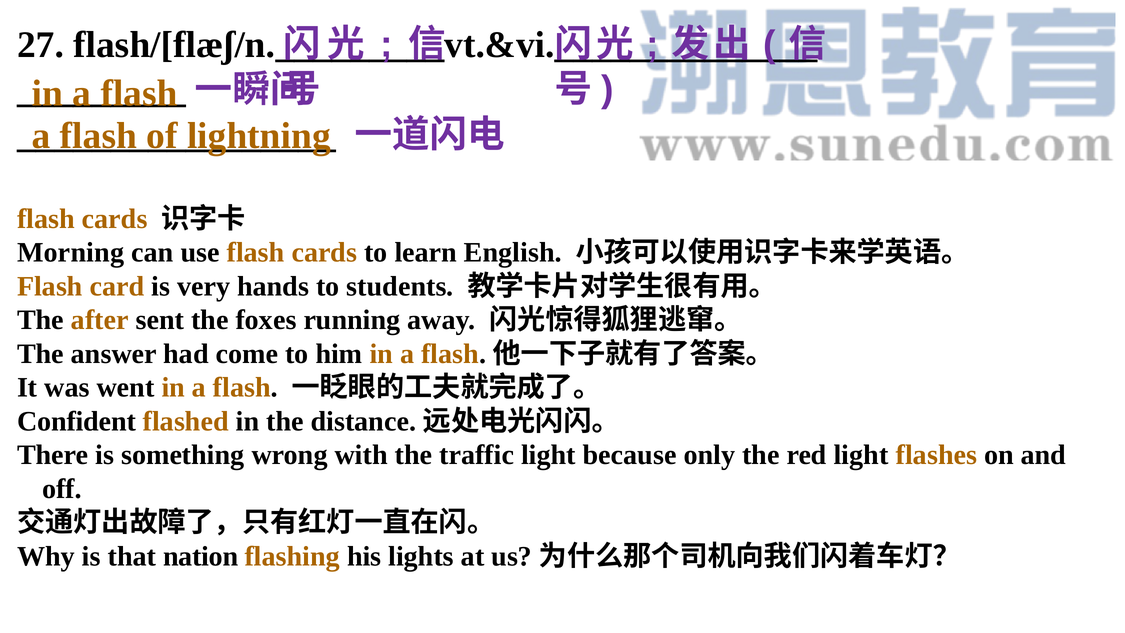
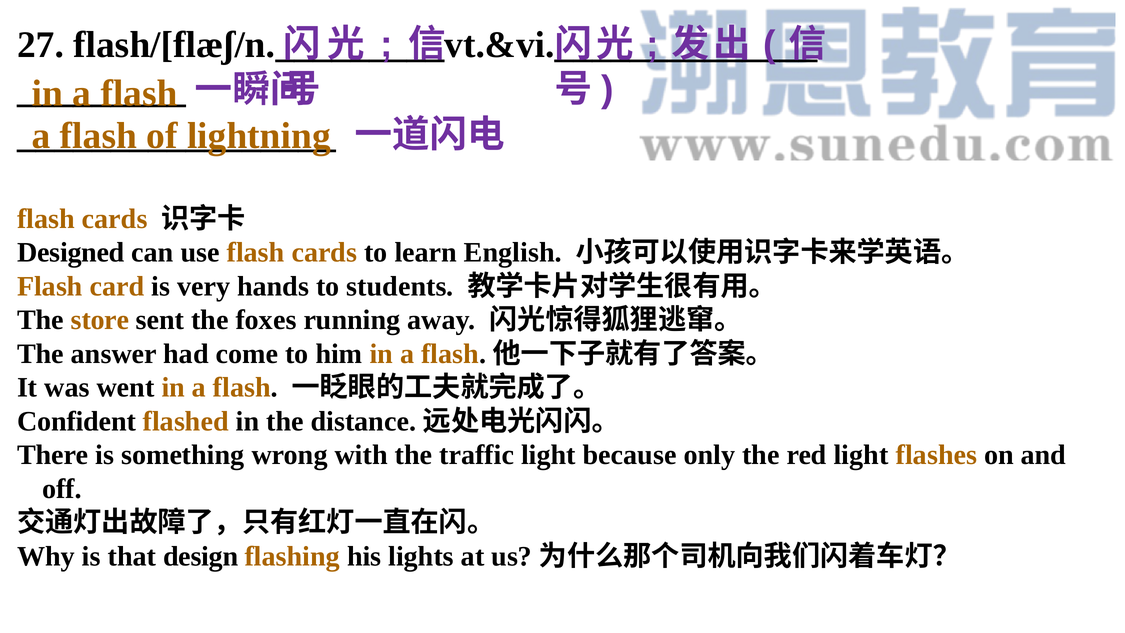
Morning: Morning -> Designed
after: after -> store
nation: nation -> design
